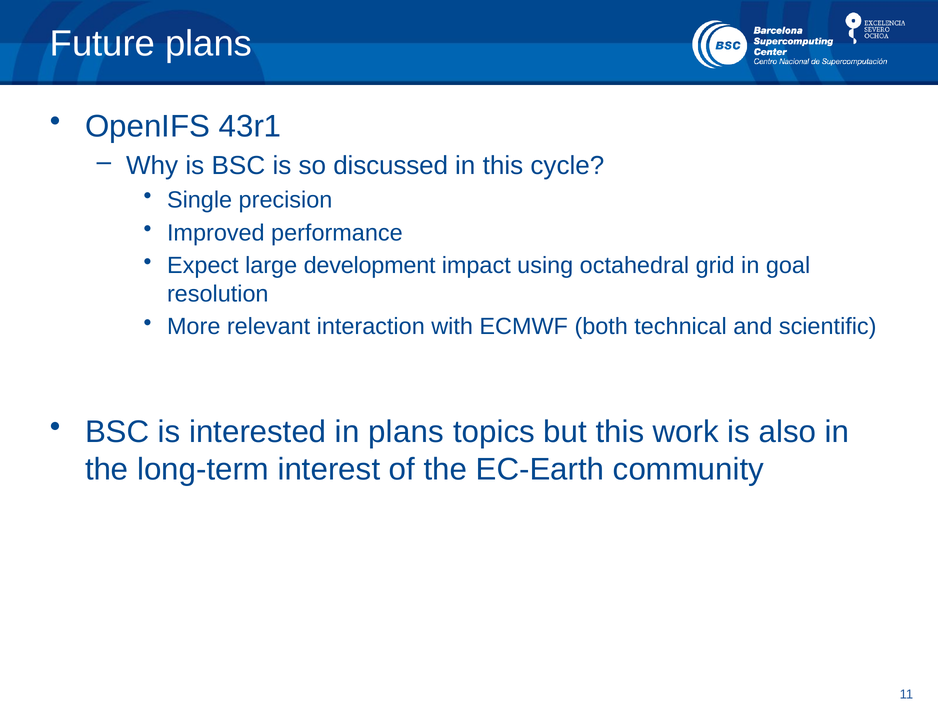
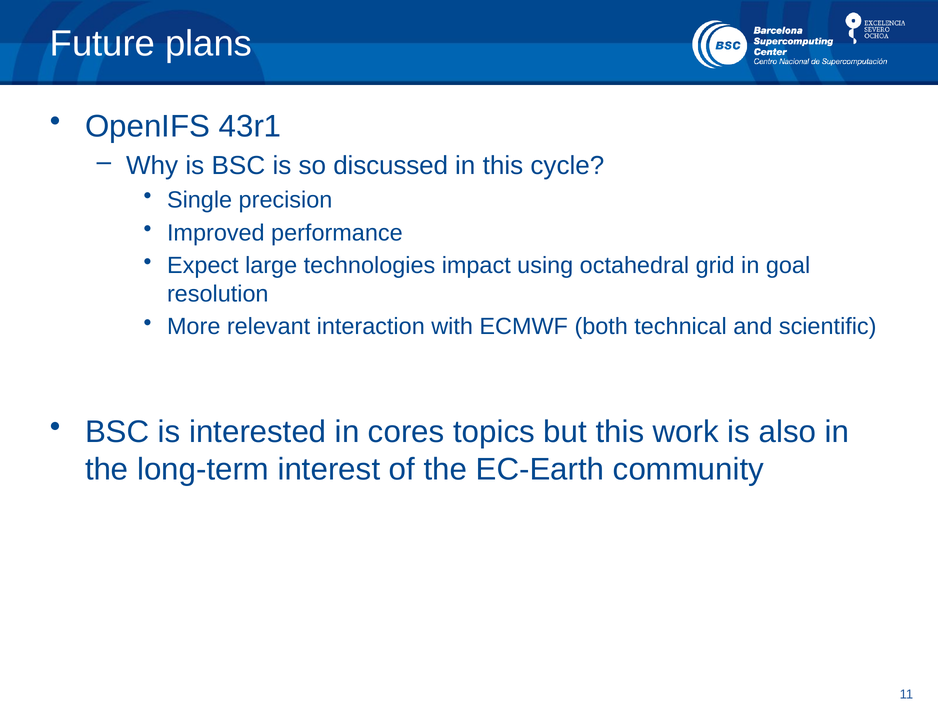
development: development -> technologies
in plans: plans -> cores
